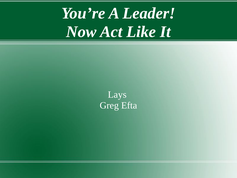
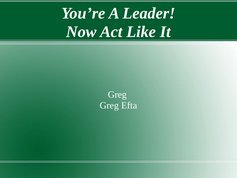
Lays at (117, 94): Lays -> Greg
